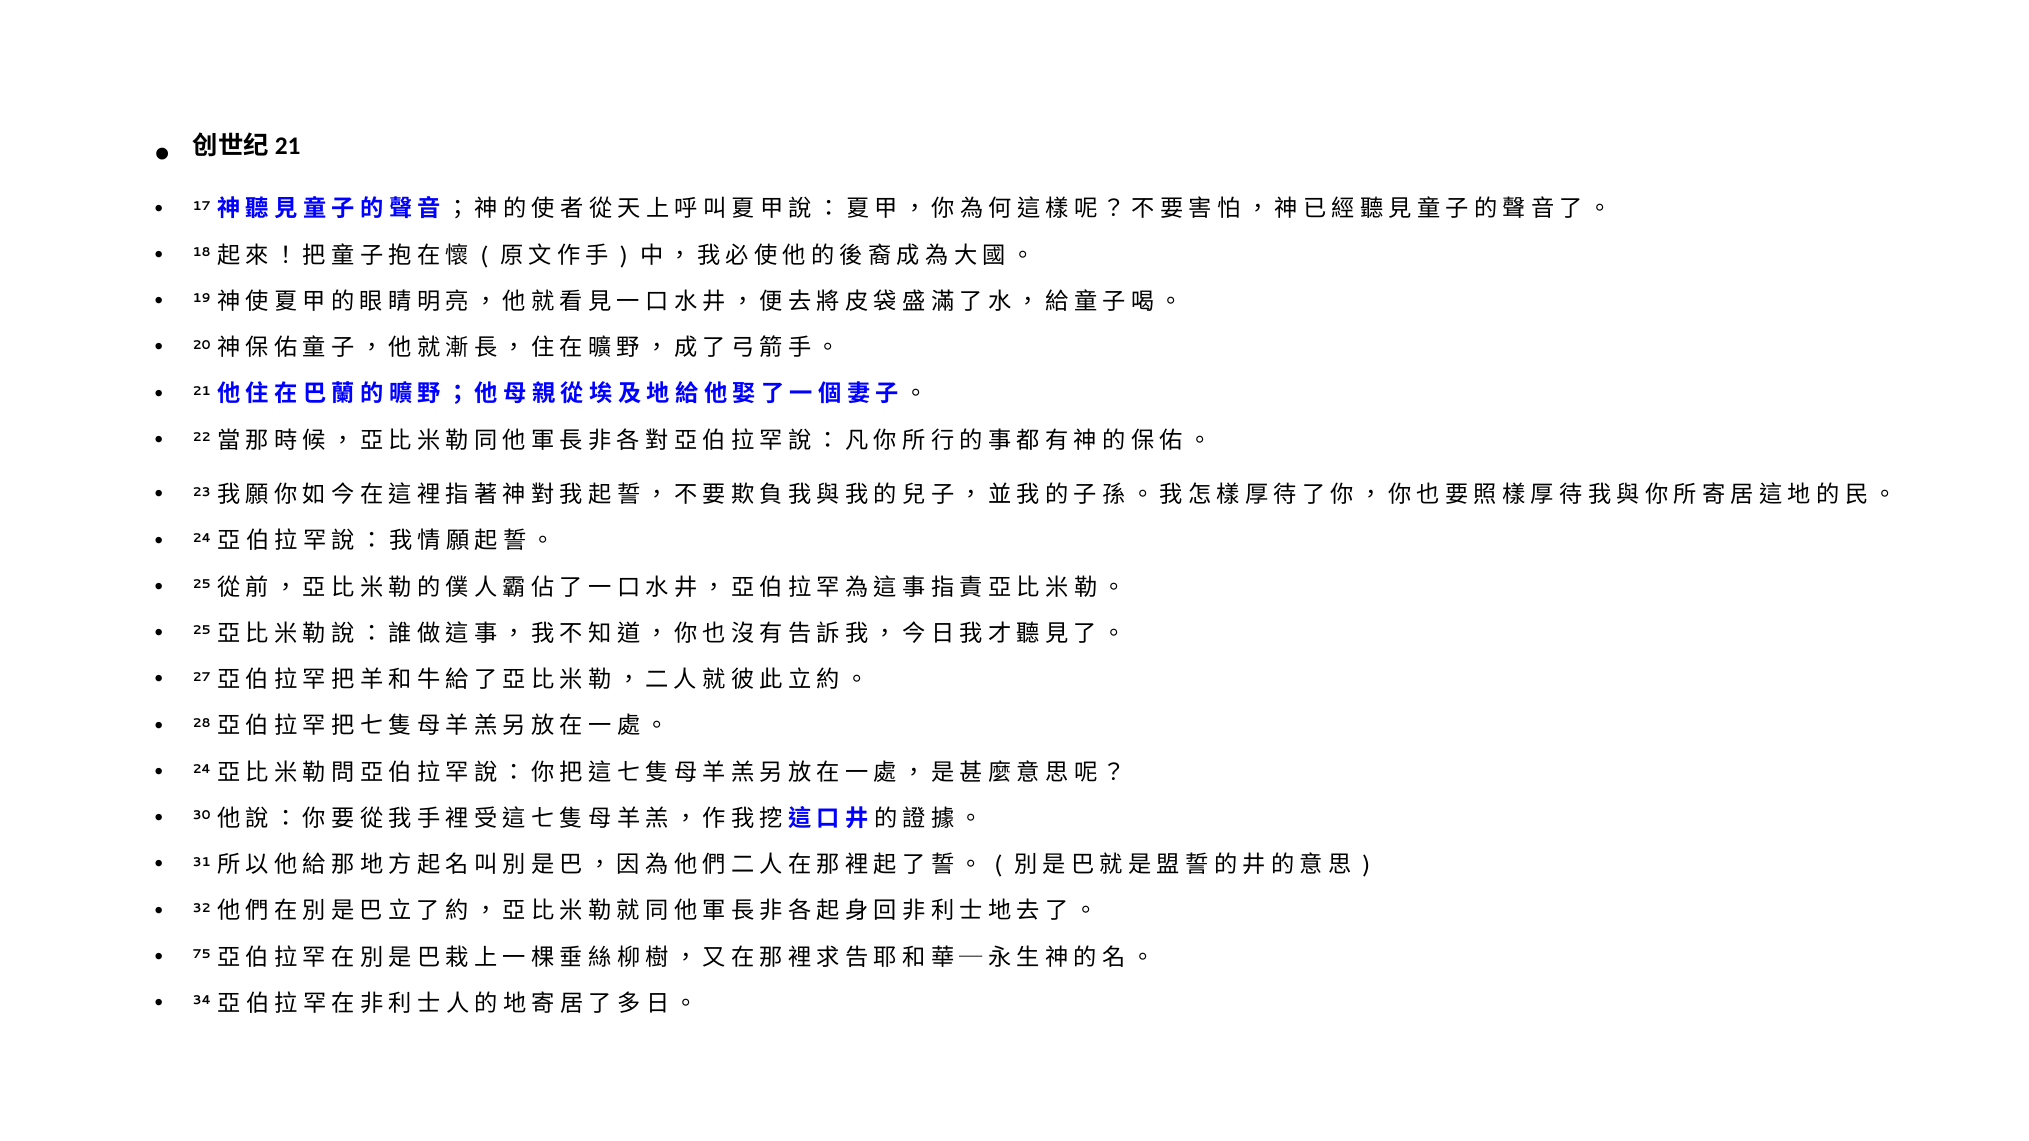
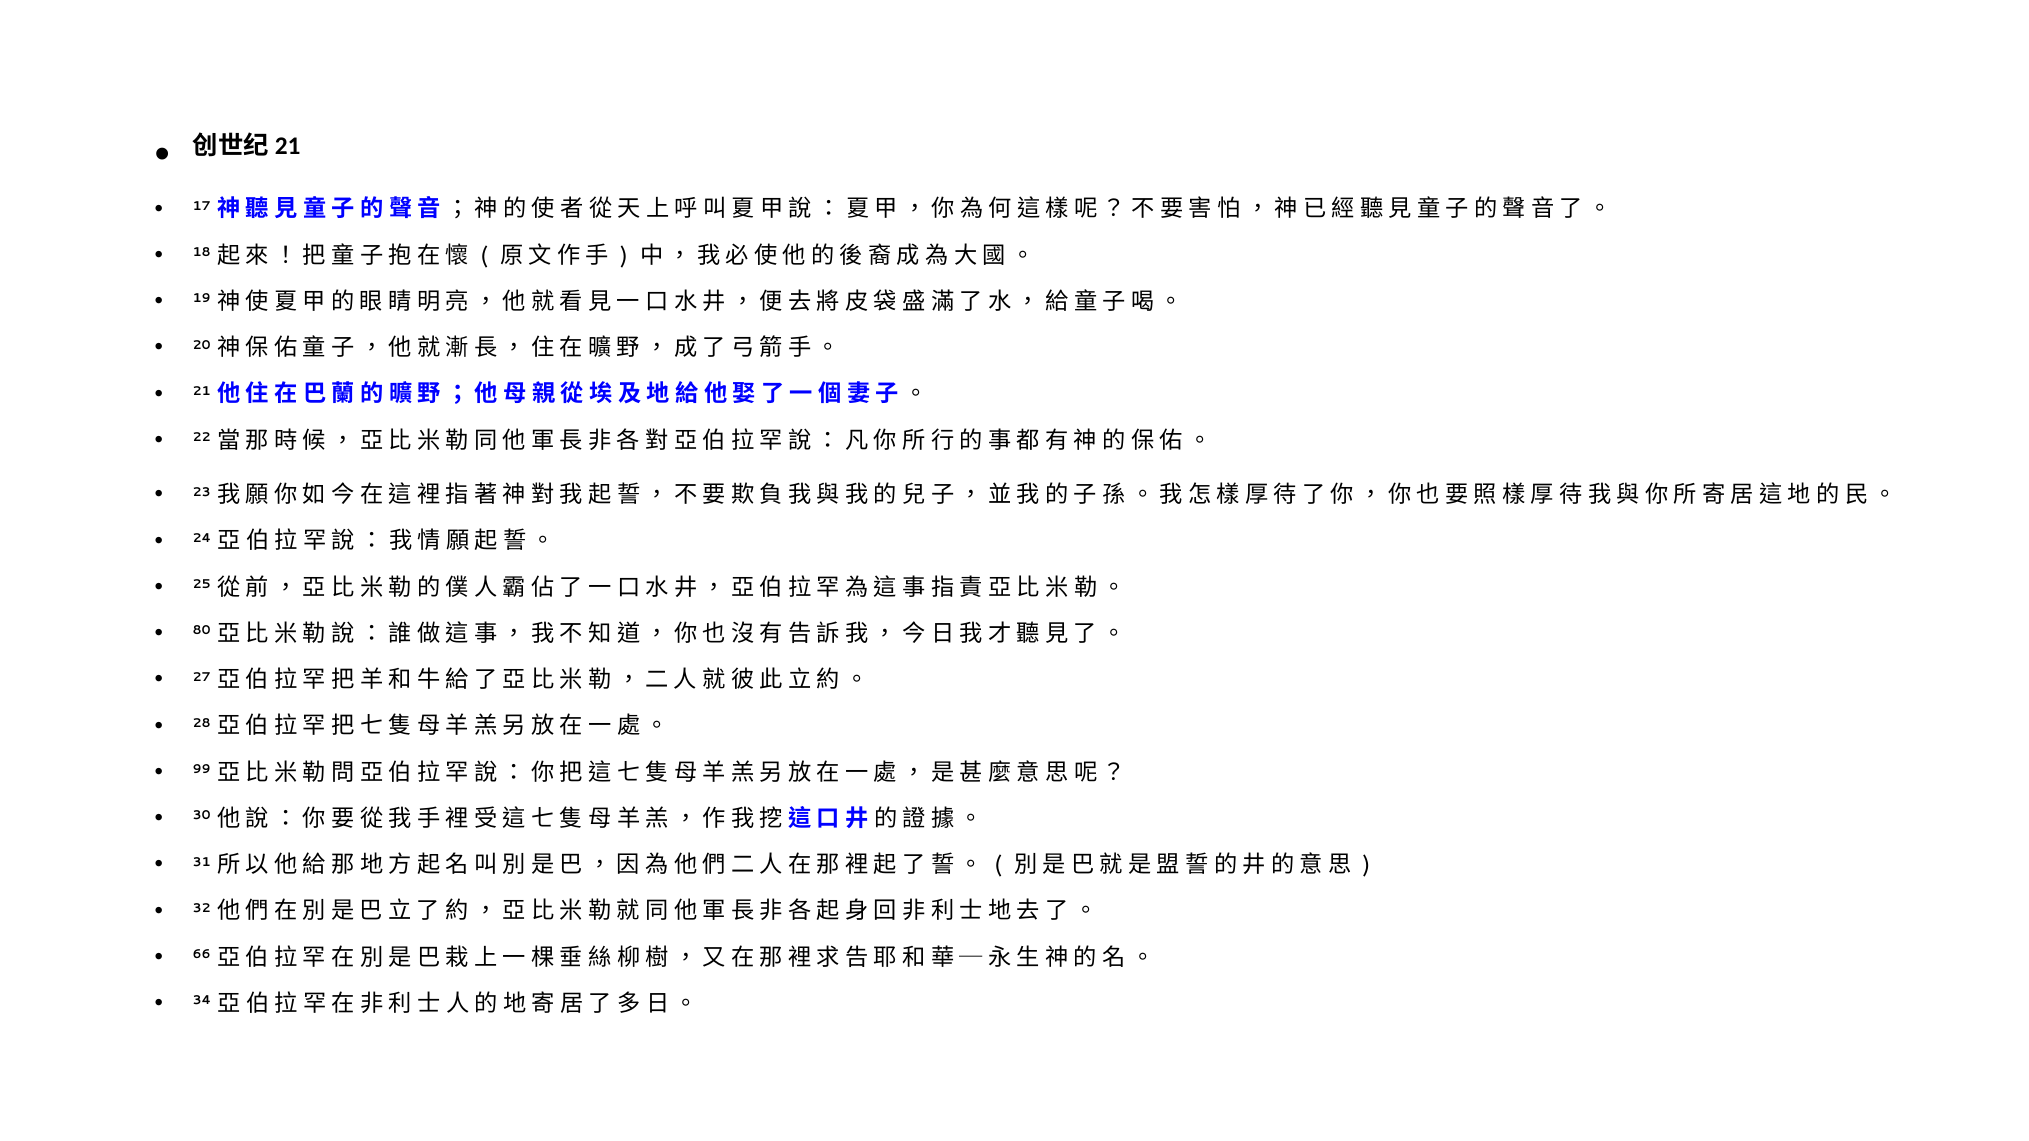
25 at (202, 631): 25 -> 80
24 at (202, 770): 24 -> 99
75: 75 -> 66
